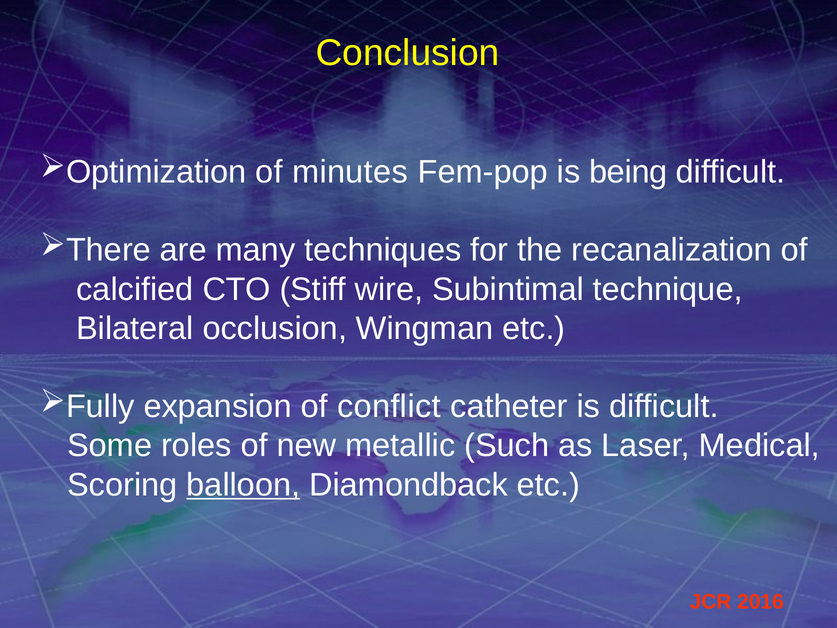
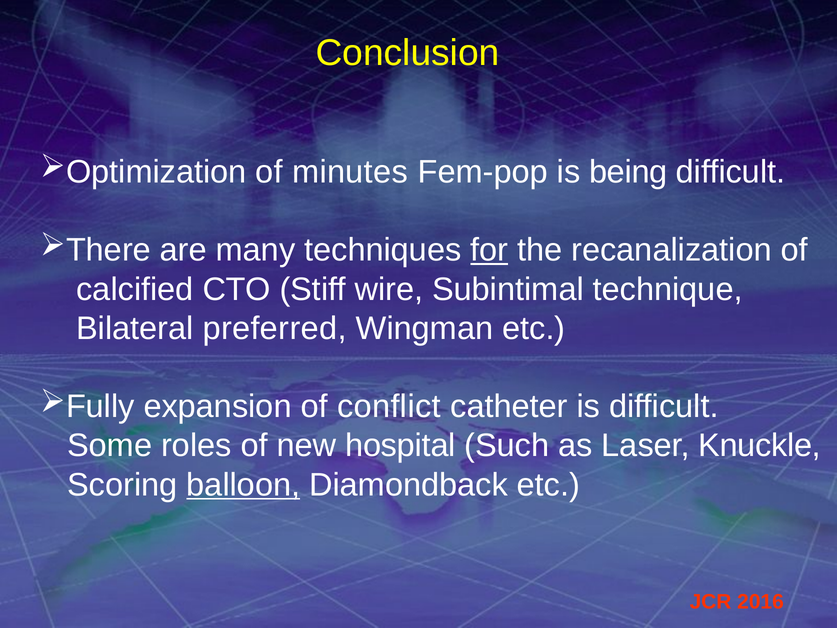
for underline: none -> present
occlusion: occlusion -> preferred
metallic: metallic -> hospital
Medical: Medical -> Knuckle
